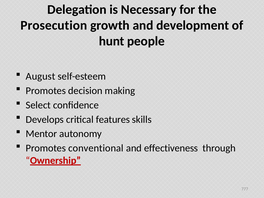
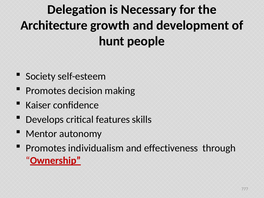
Prosecution: Prosecution -> Architecture
August: August -> Society
Select: Select -> Kaiser
conventional: conventional -> individualism
